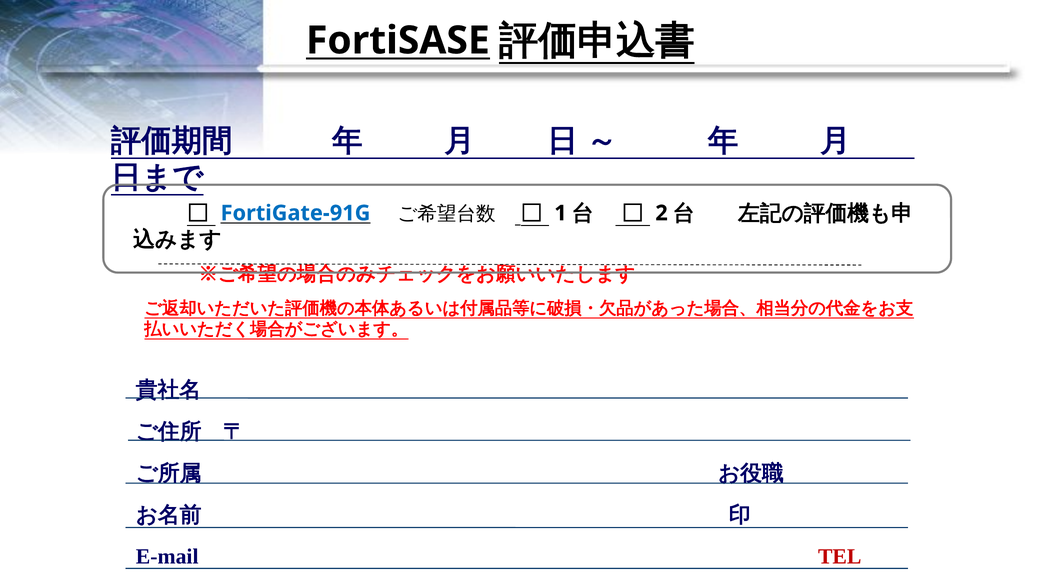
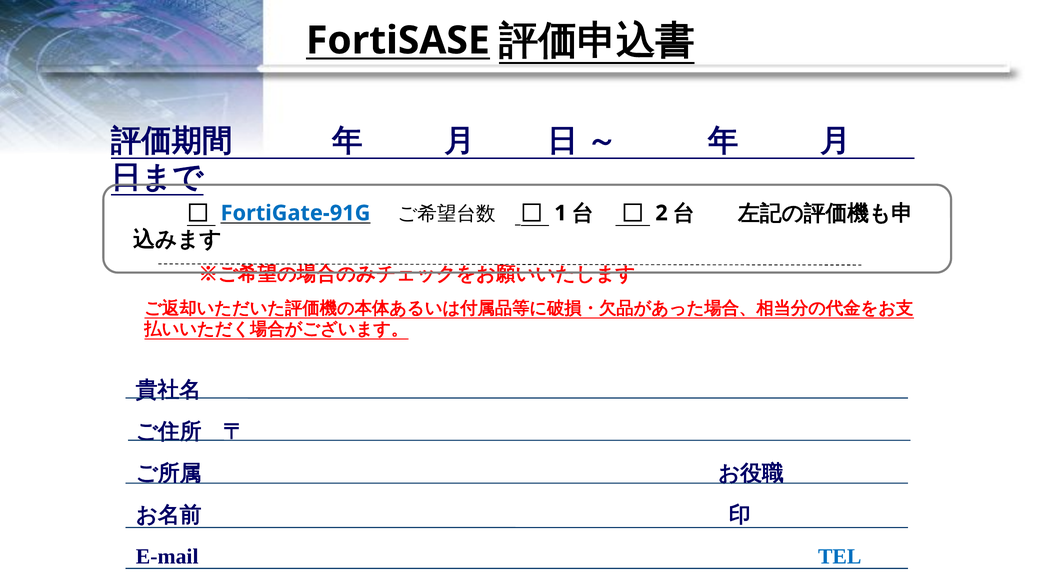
TEL colour: red -> blue
